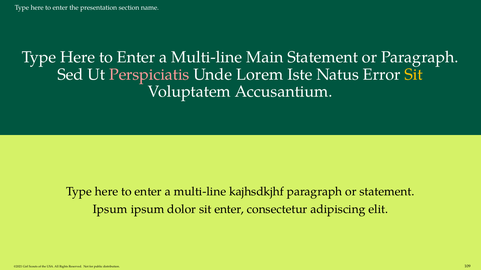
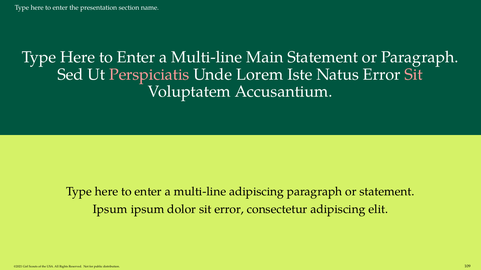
Sit at (414, 75) colour: yellow -> pink
multi-line kajhsdkjhf: kajhsdkjhf -> adipiscing
sit enter: enter -> error
